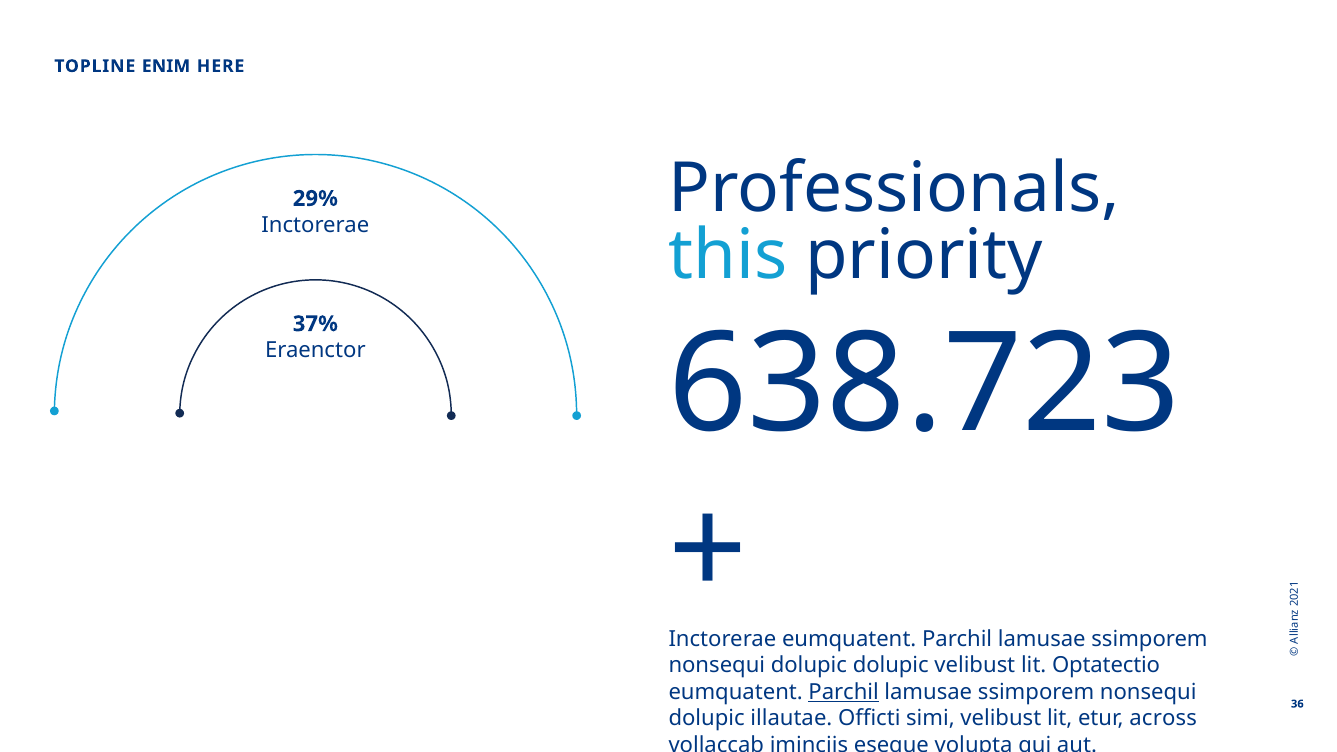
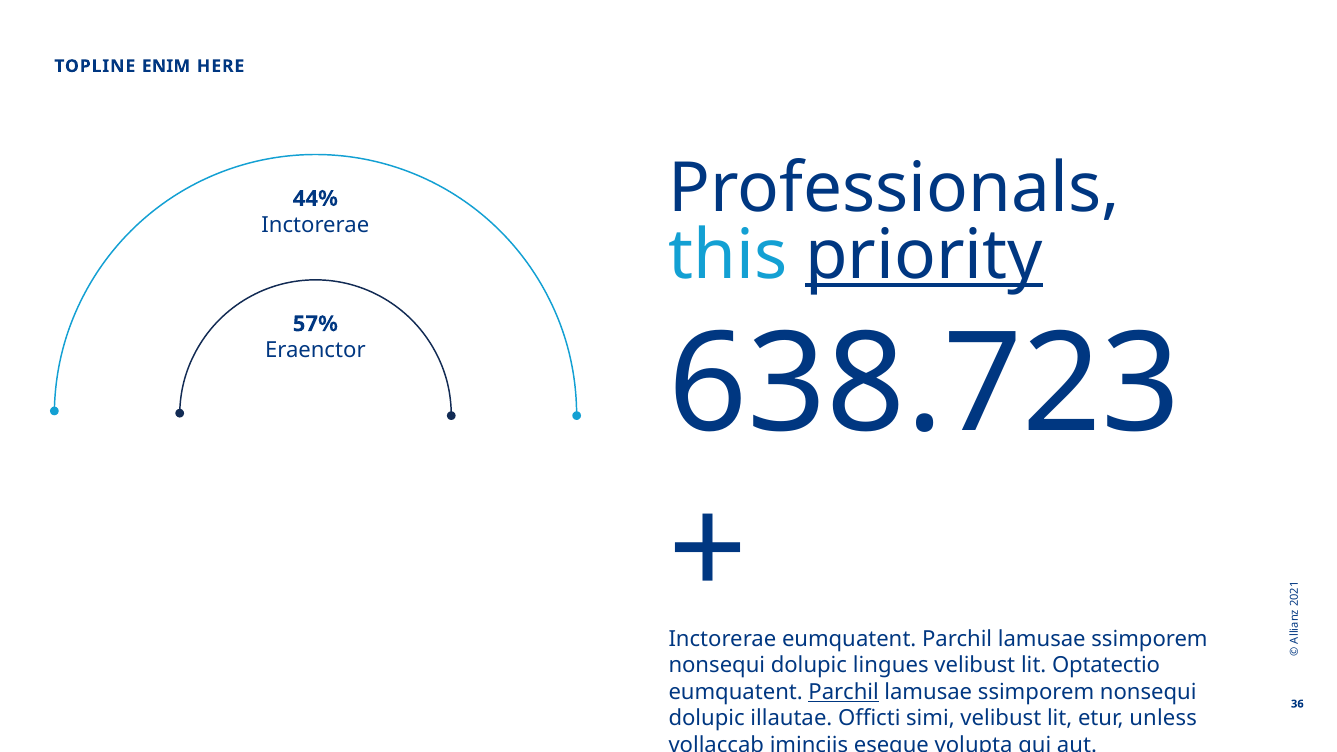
29%: 29% -> 44%
priority underline: none -> present
37%: 37% -> 57%
dolupic dolupic: dolupic -> lingues
across: across -> unless
